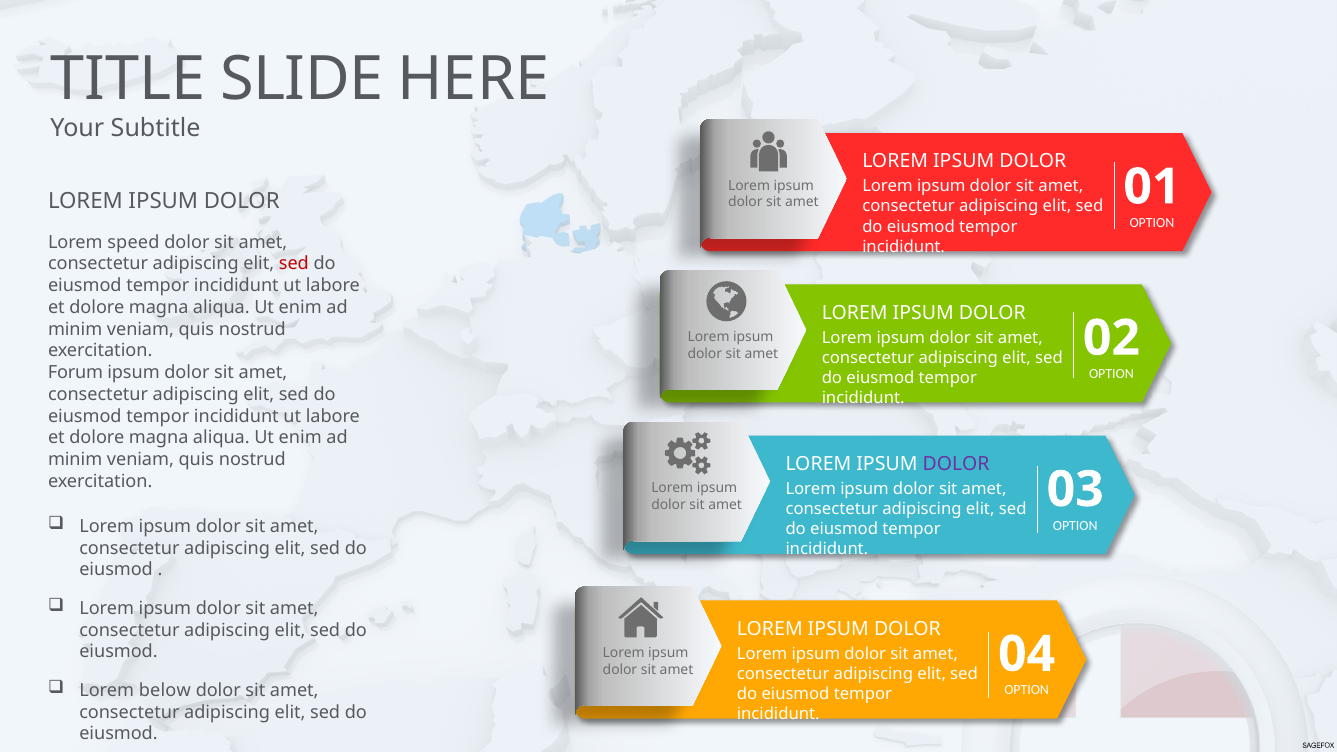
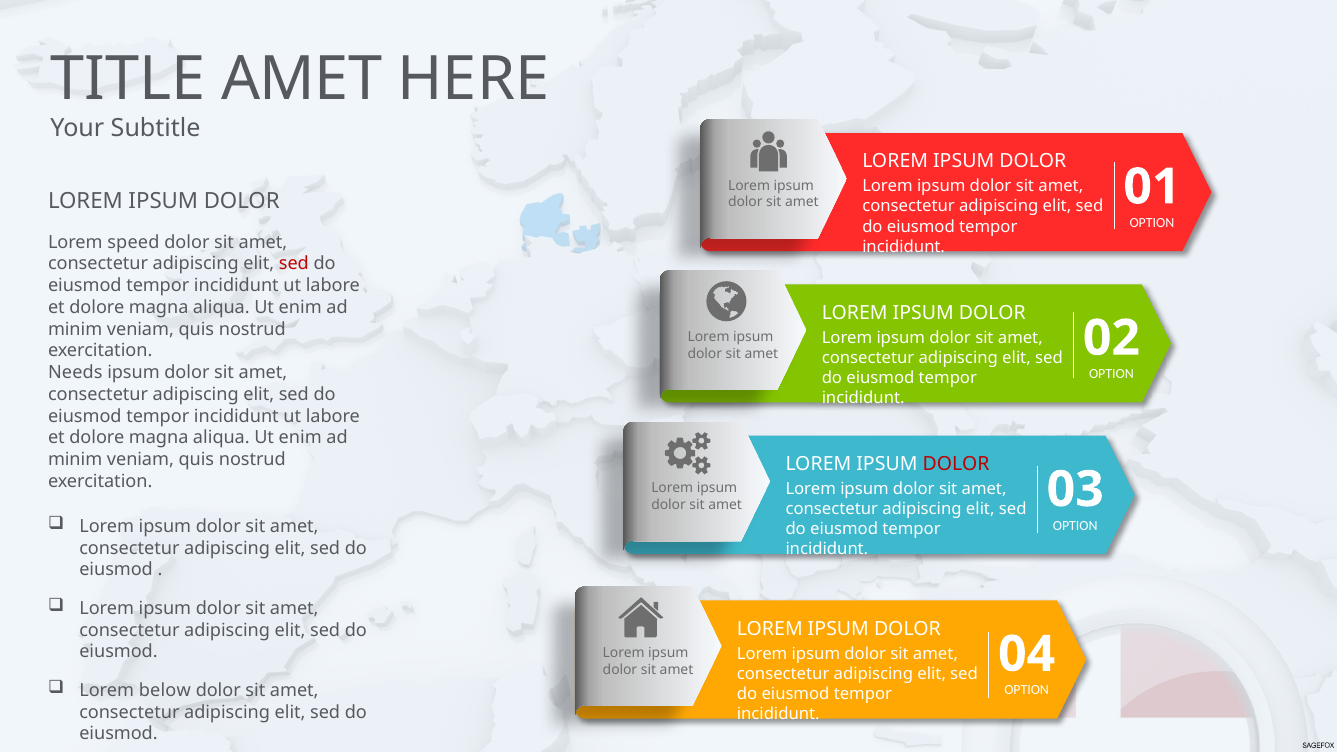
TITLE SLIDE: SLIDE -> AMET
Forum: Forum -> Needs
DOLOR at (956, 464) colour: purple -> red
